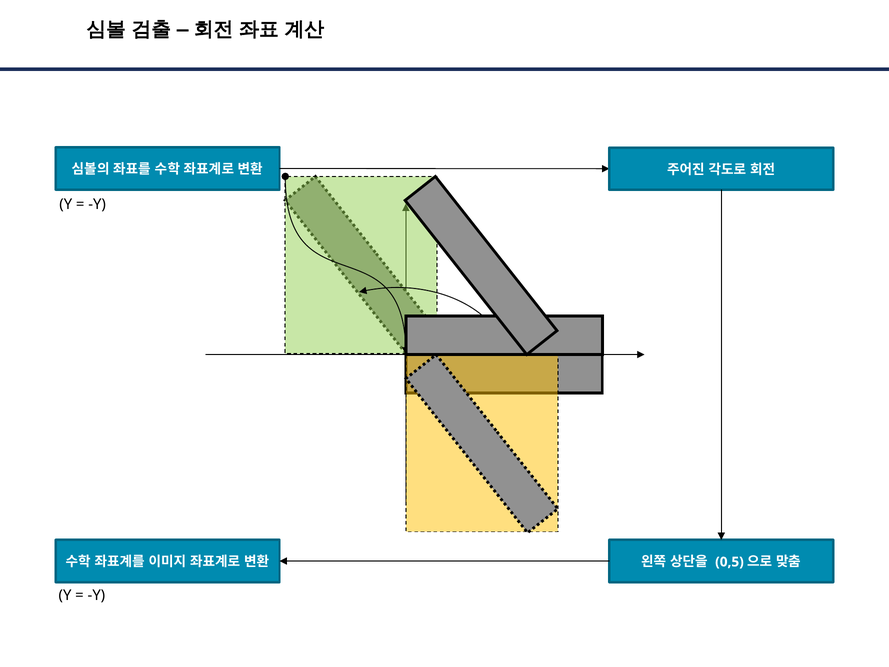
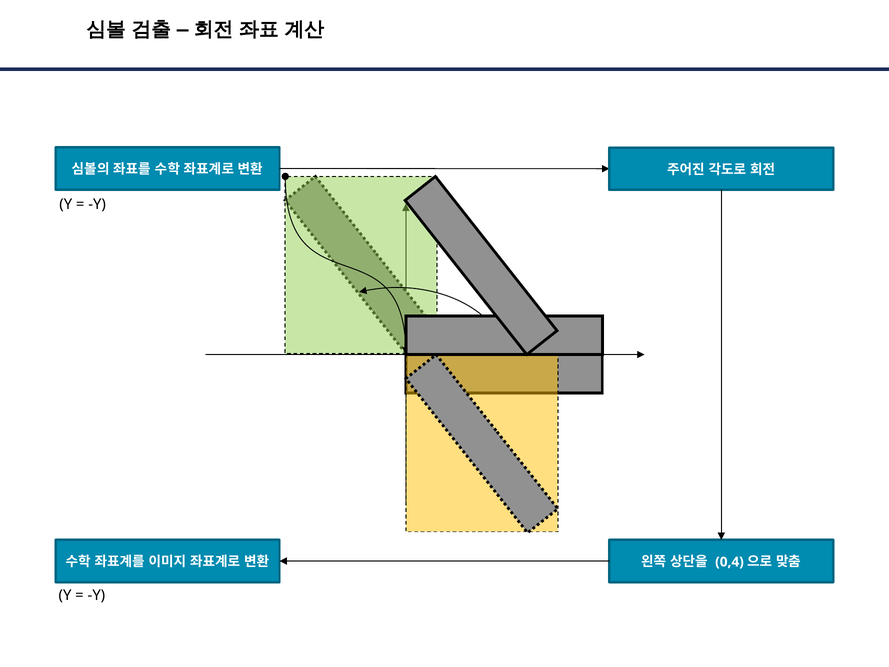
0,5: 0,5 -> 0,4
